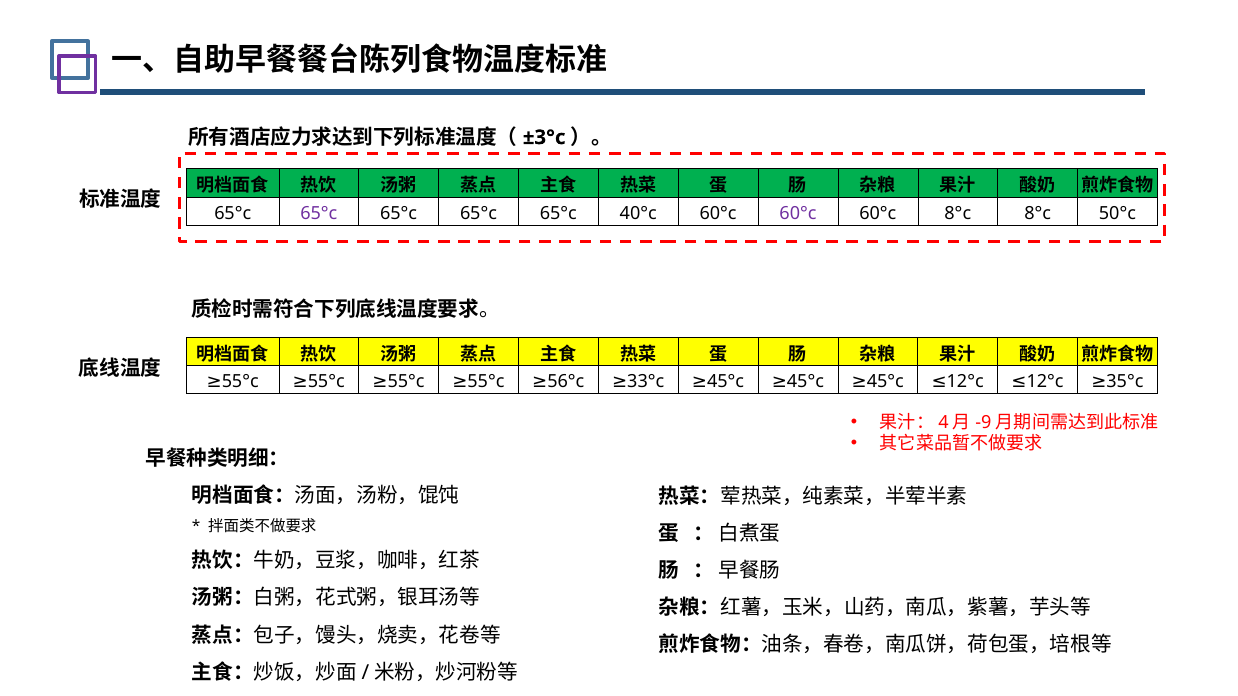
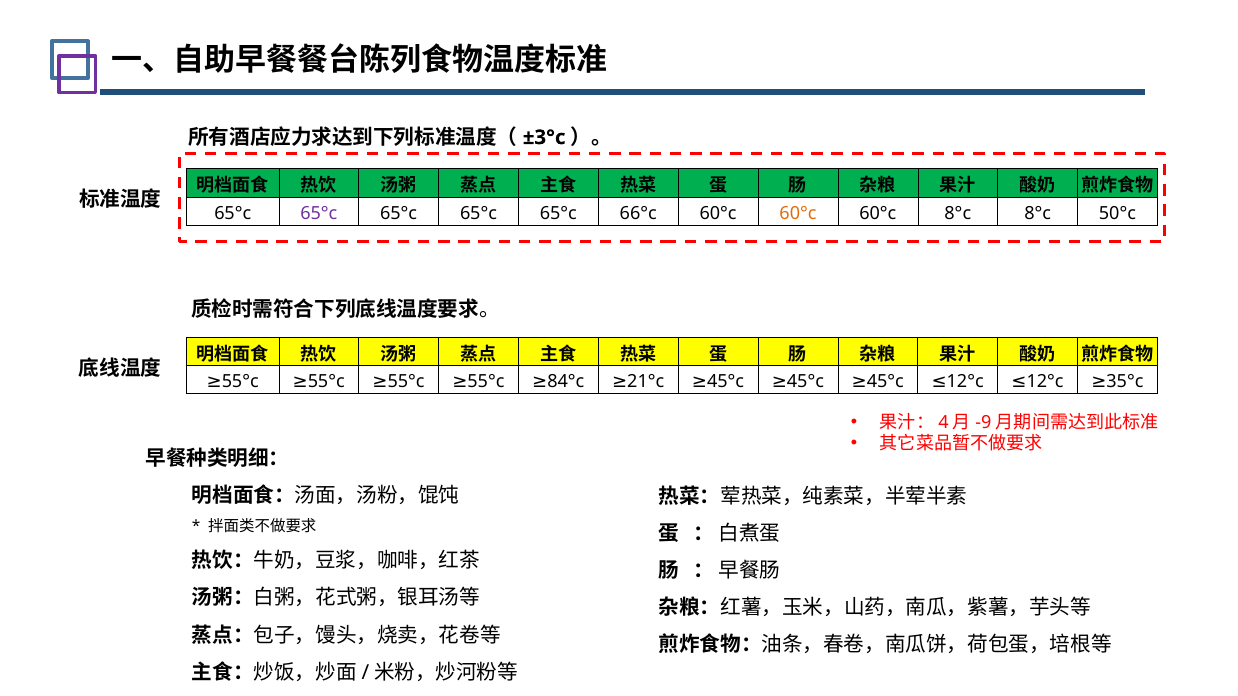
40°c: 40°c -> 66°c
60°c at (798, 213) colour: purple -> orange
56°c: 56°c -> 84°c
33°c: 33°c -> 21°c
